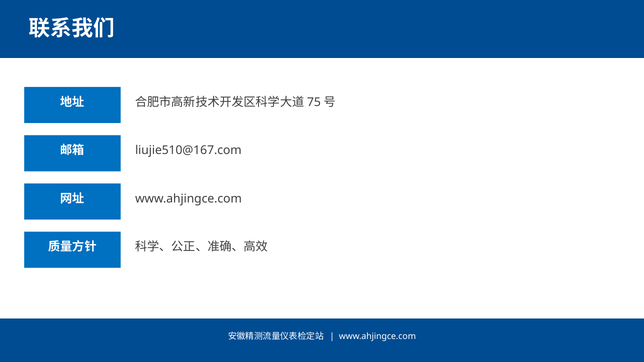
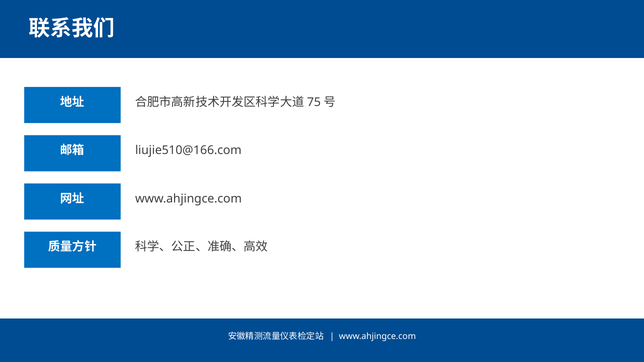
liujie510@167.com: liujie510@167.com -> liujie510@166.com
